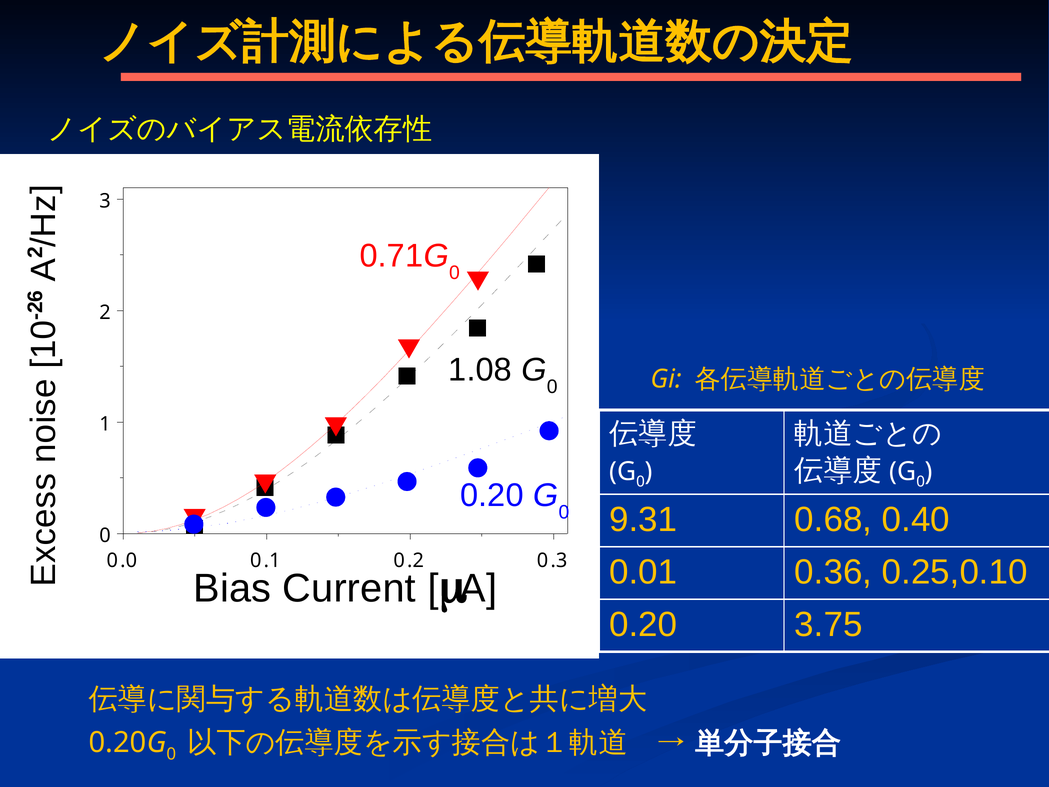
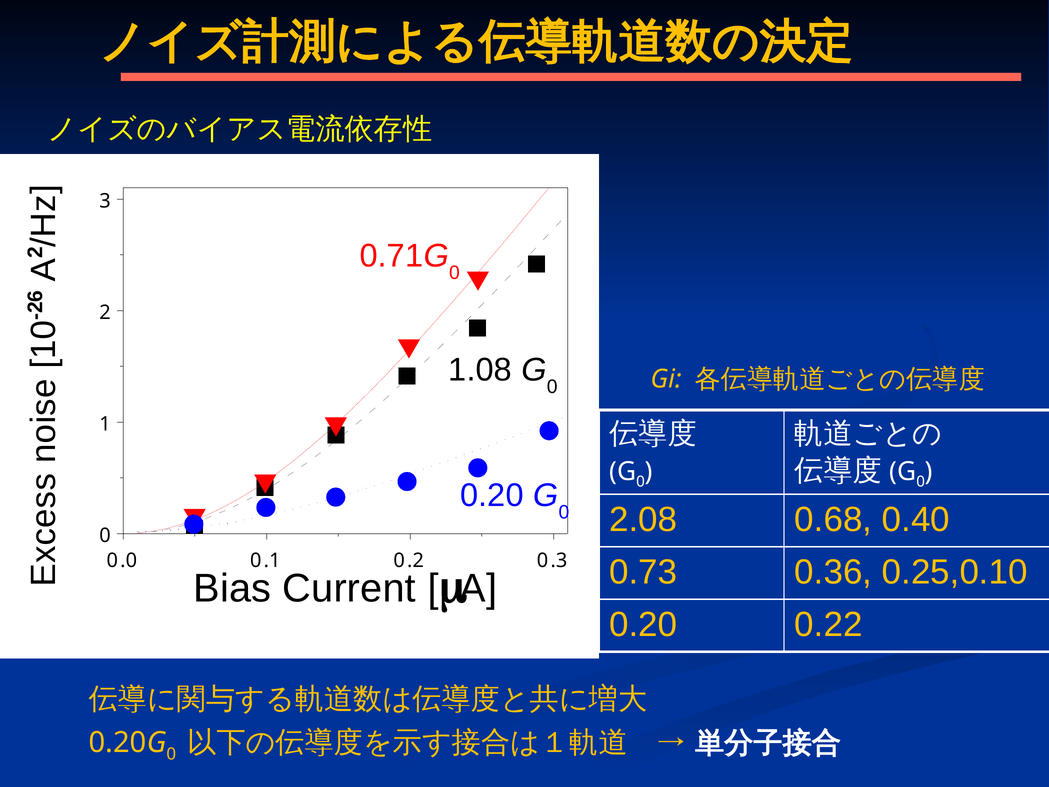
9.31: 9.31 -> 2.08
0.01: 0.01 -> 0.73
3.75: 3.75 -> 0.22
